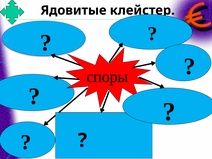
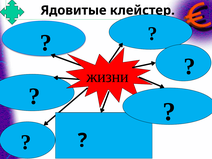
споры: споры -> жизни
